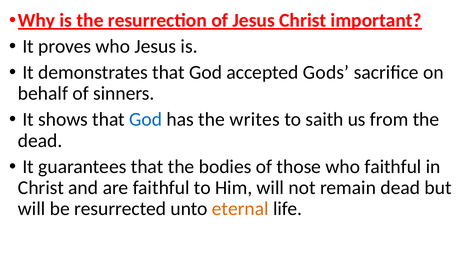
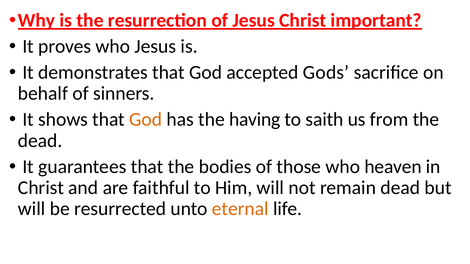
God at (146, 120) colour: blue -> orange
writes: writes -> having
who faithful: faithful -> heaven
